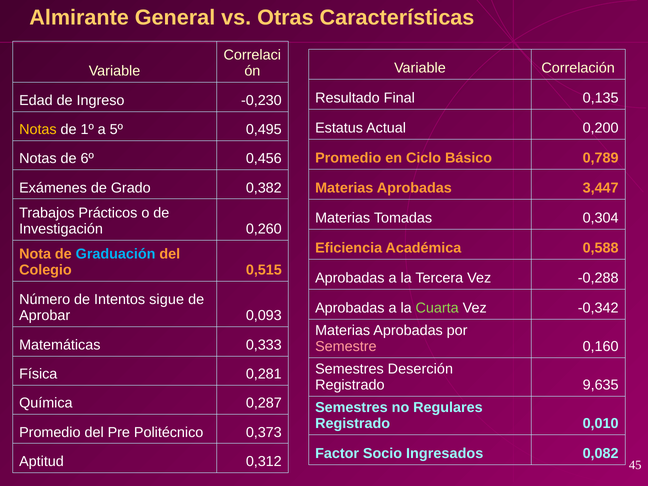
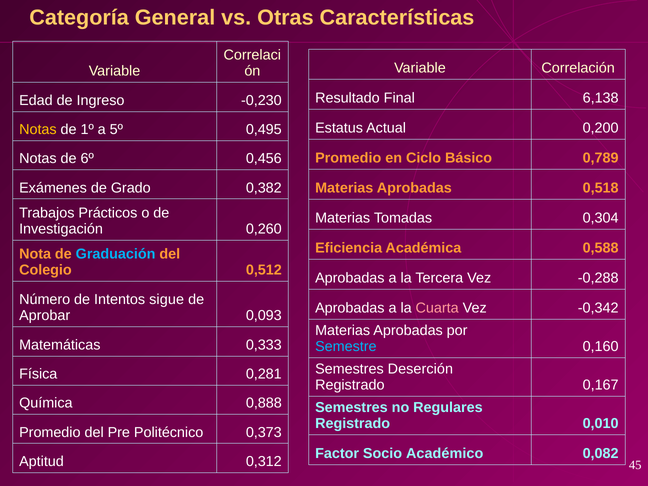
Almirante: Almirante -> Categoría
0,135: 0,135 -> 6,138
3,447: 3,447 -> 0,518
0,515: 0,515 -> 0,512
Cuarta colour: light green -> pink
Semestre colour: pink -> light blue
9,635: 9,635 -> 0,167
0,287: 0,287 -> 0,888
Ingresados: Ingresados -> Académico
